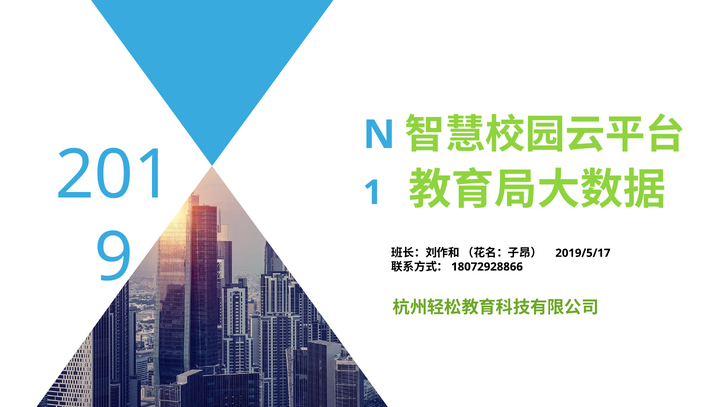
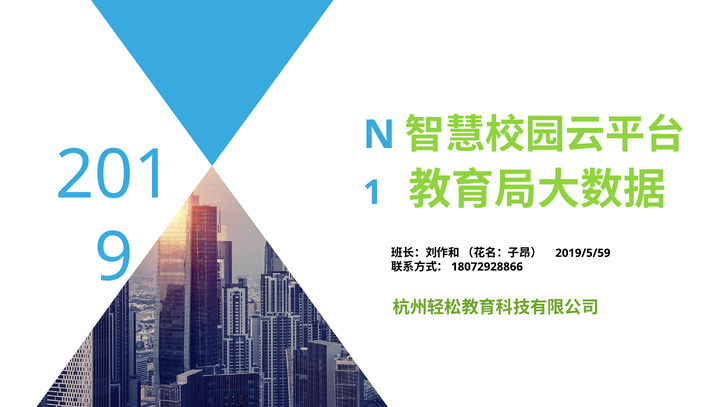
2019/5/17: 2019/5/17 -> 2019/5/59
